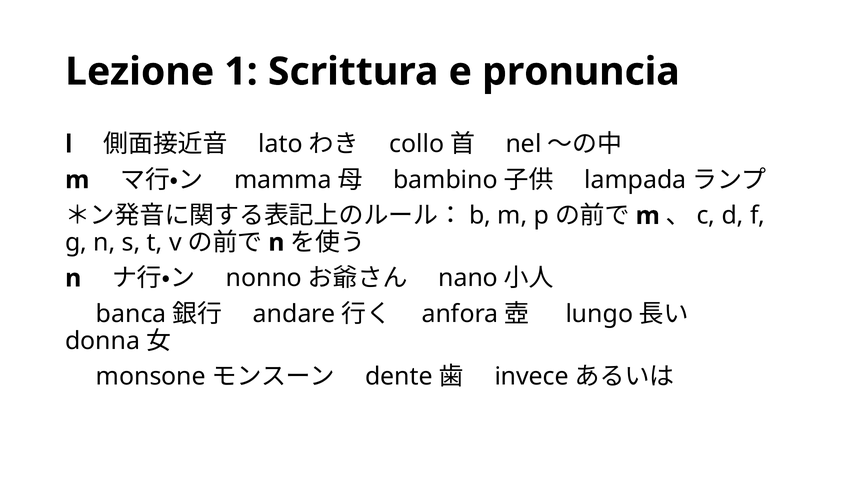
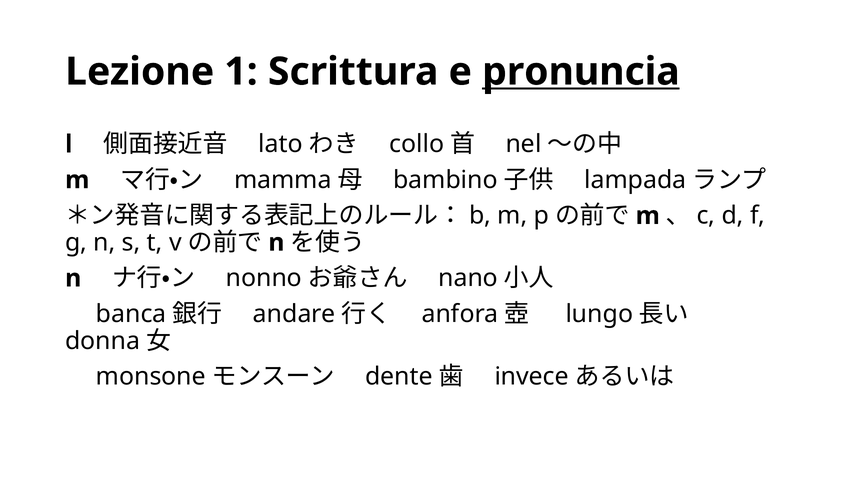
pronuncia underline: none -> present
